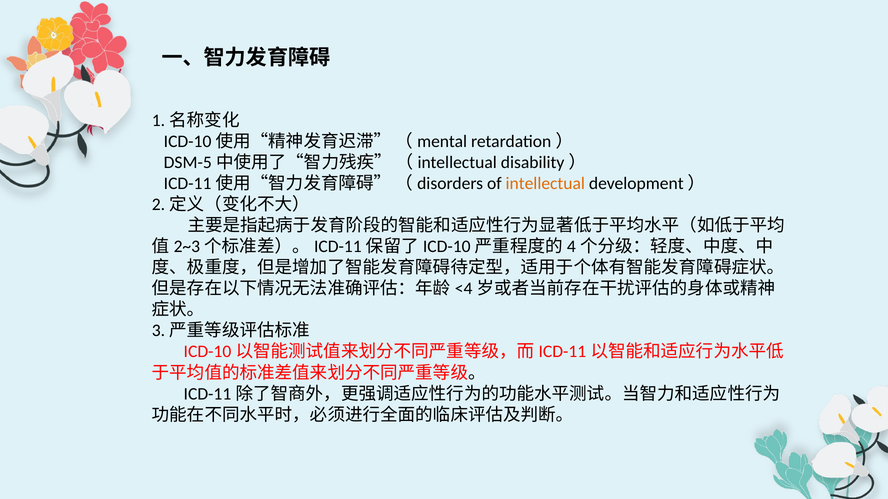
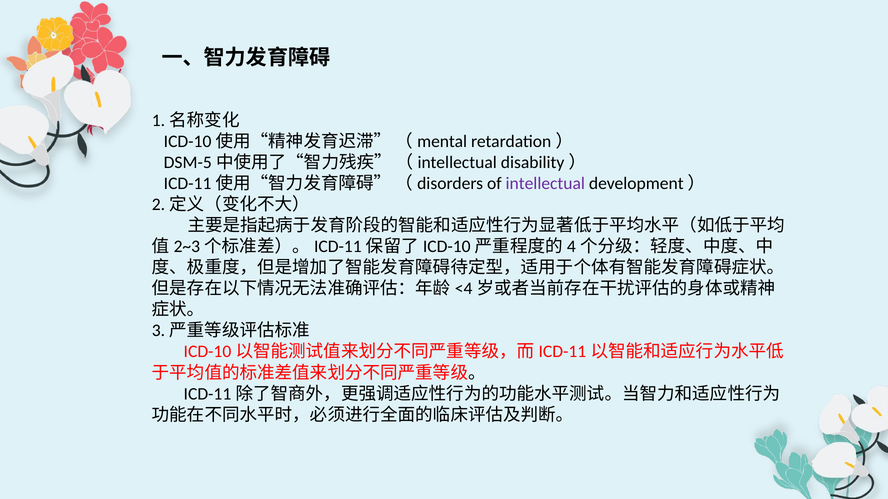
intellectual colour: orange -> purple
